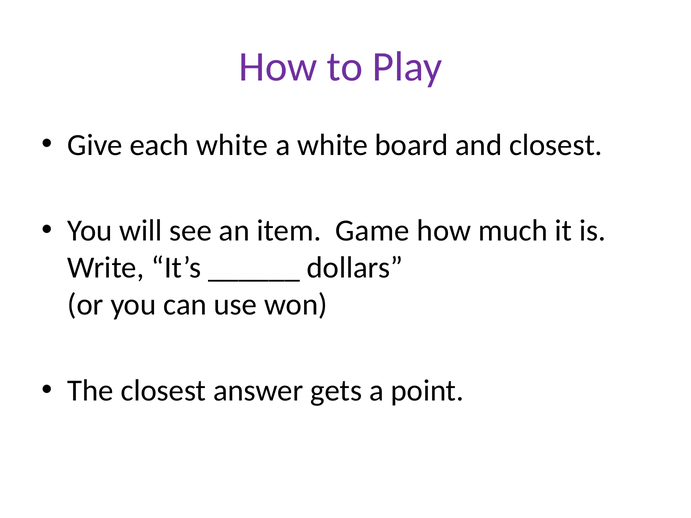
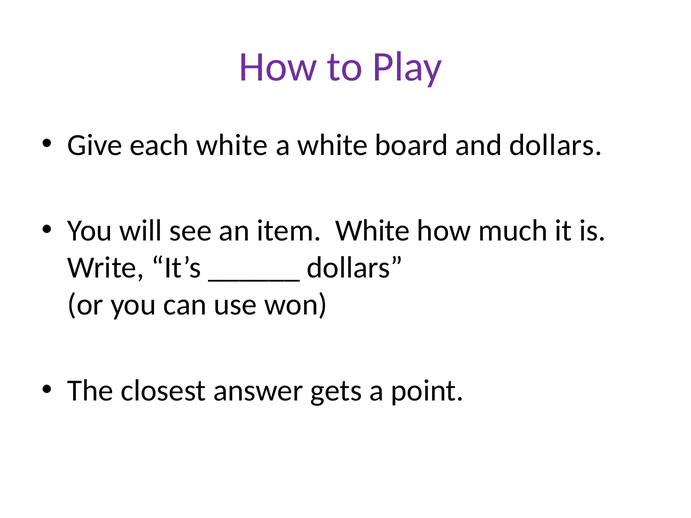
and closest: closest -> dollars
item Game: Game -> White
